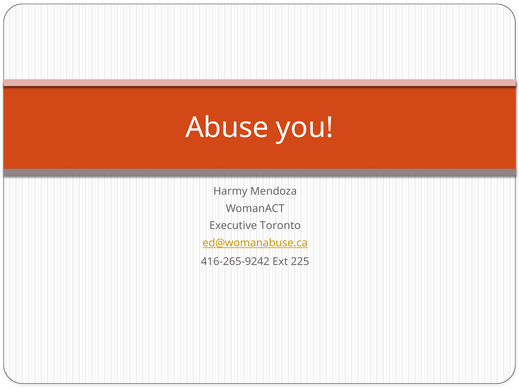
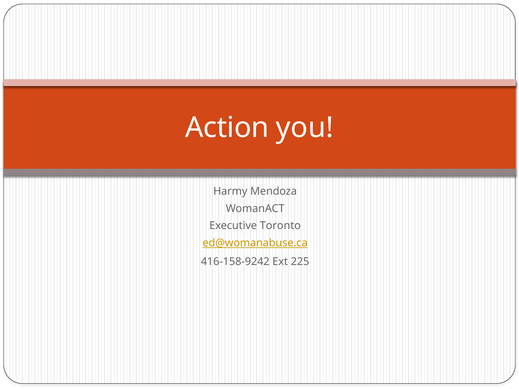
Abuse: Abuse -> Action
416-265-9242: 416-265-9242 -> 416-158-9242
